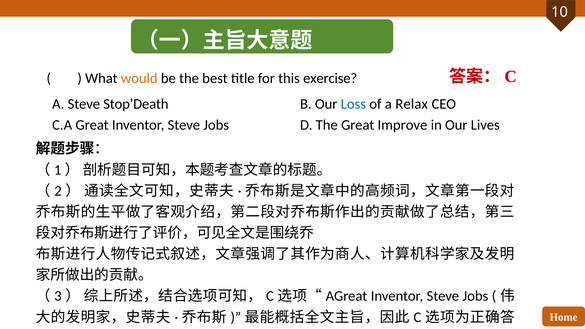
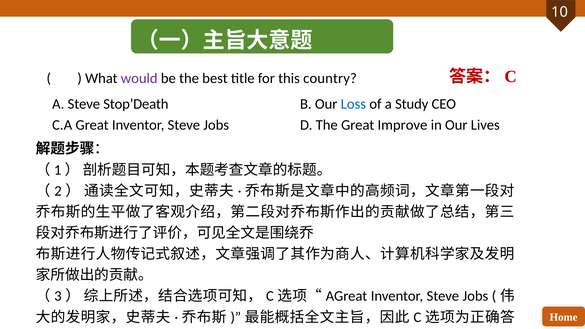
would colour: orange -> purple
exercise: exercise -> country
Relax: Relax -> Study
